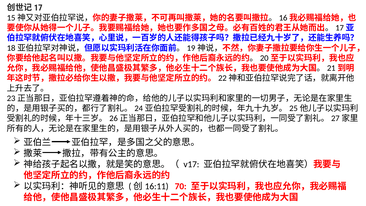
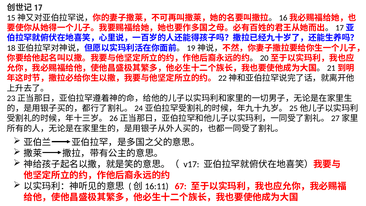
70: 70 -> 67
